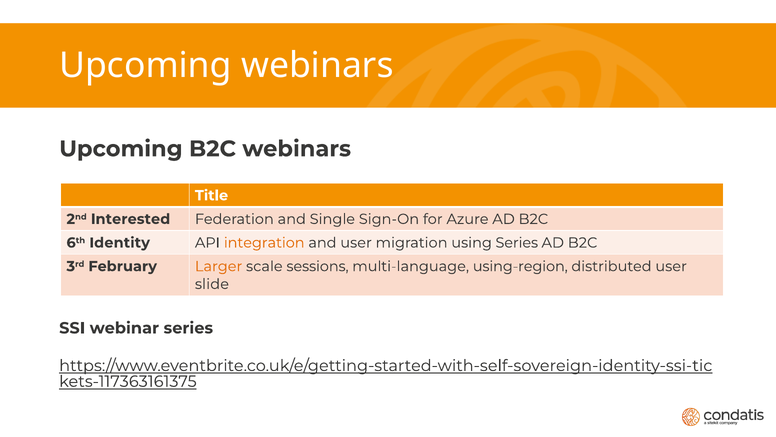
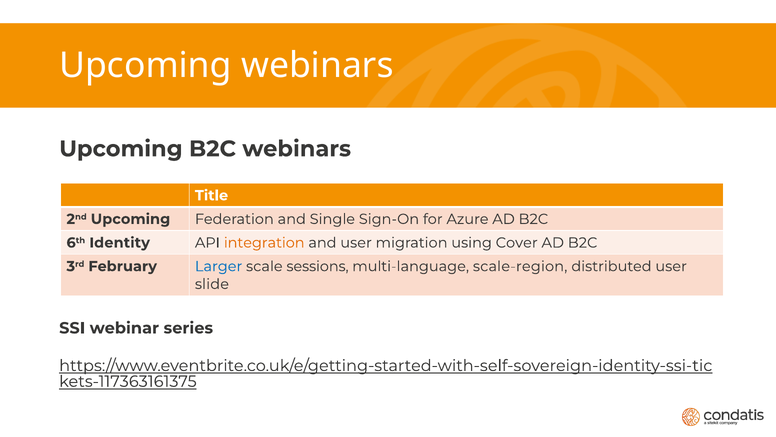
2nd Interested: Interested -> Upcoming
using Series: Series -> Cover
Larger colour: orange -> blue
using-region: using-region -> scale-region
